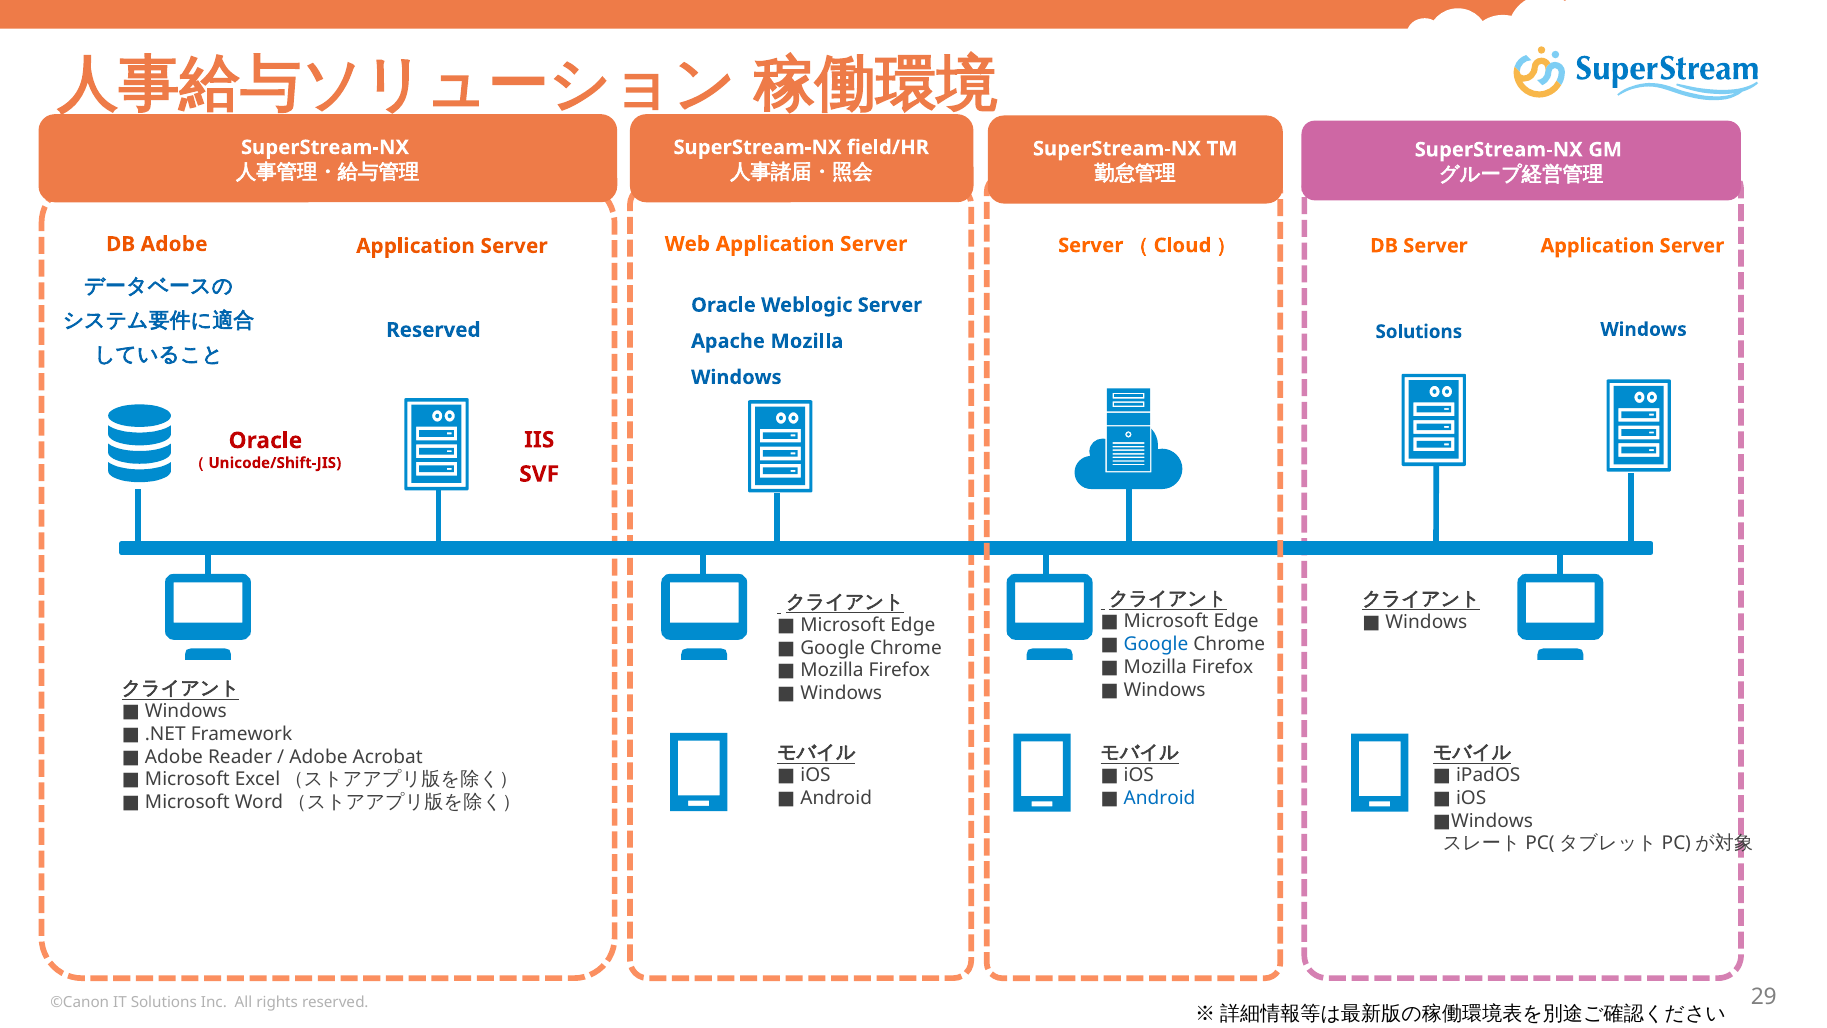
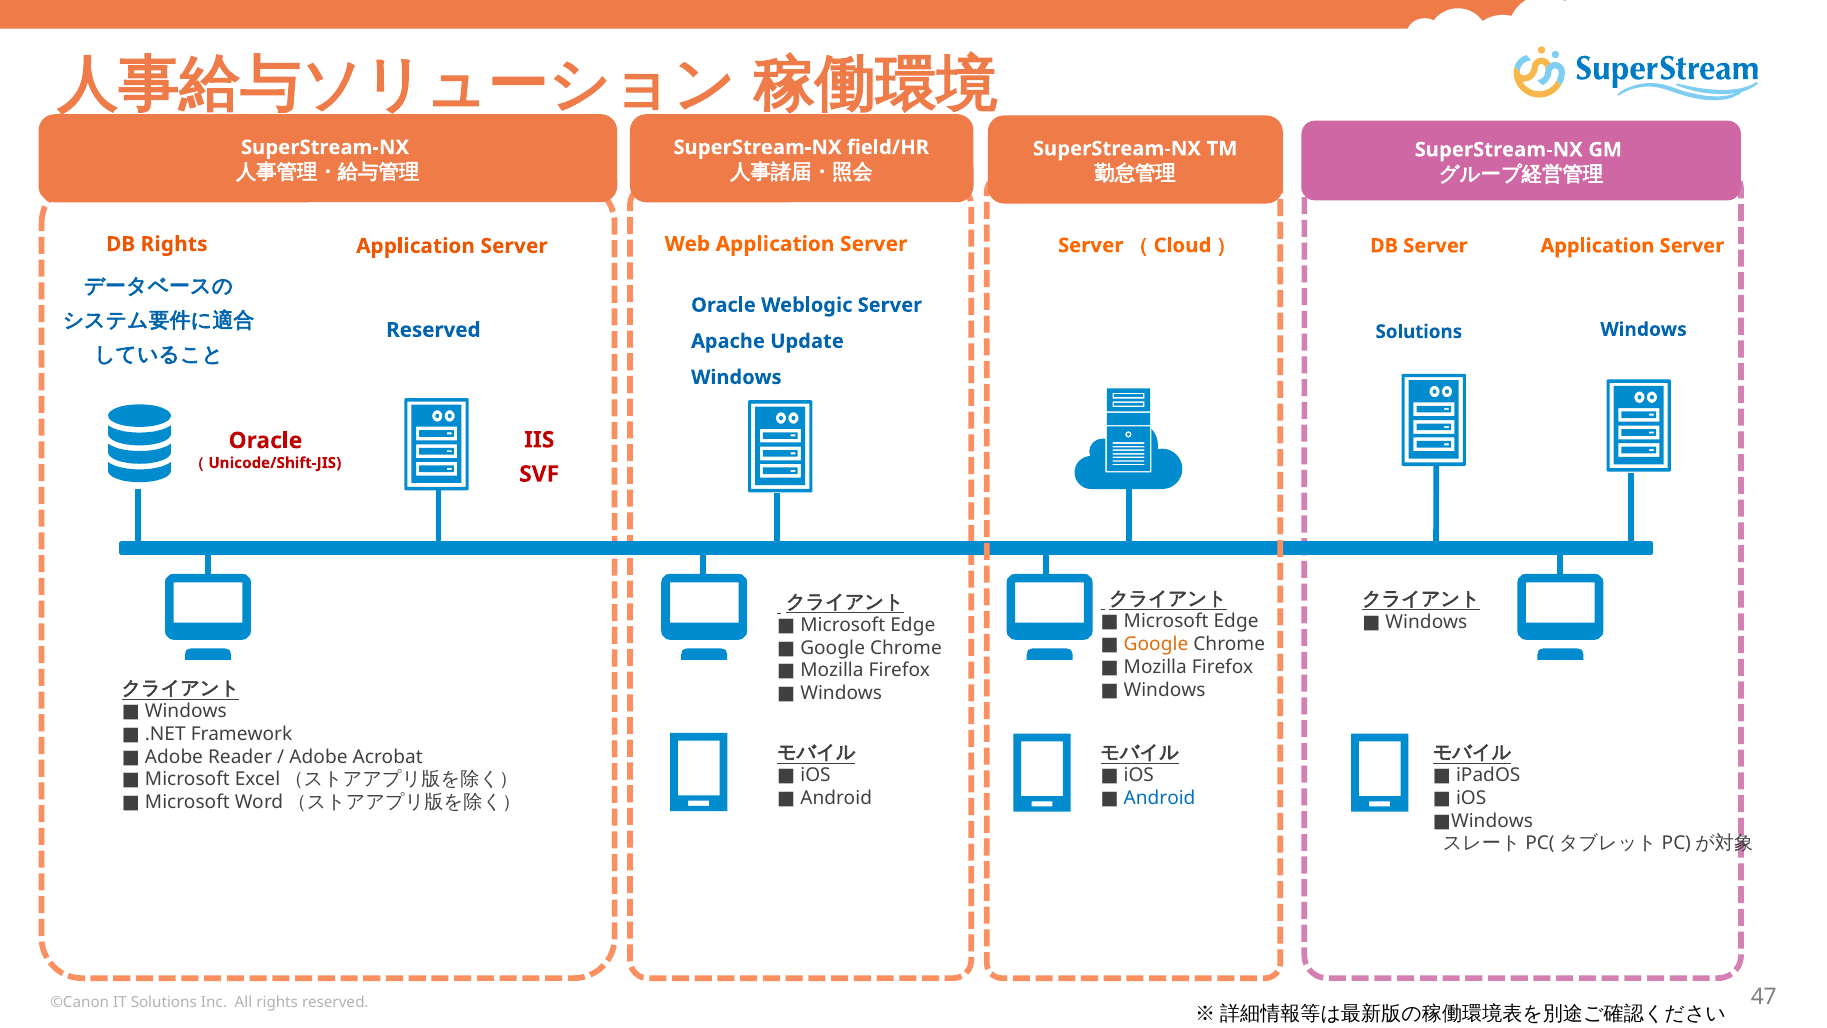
DB Adobe: Adobe -> Rights
Apache Mozilla: Mozilla -> Update
Google at (1156, 644) colour: blue -> orange
29: 29 -> 47
